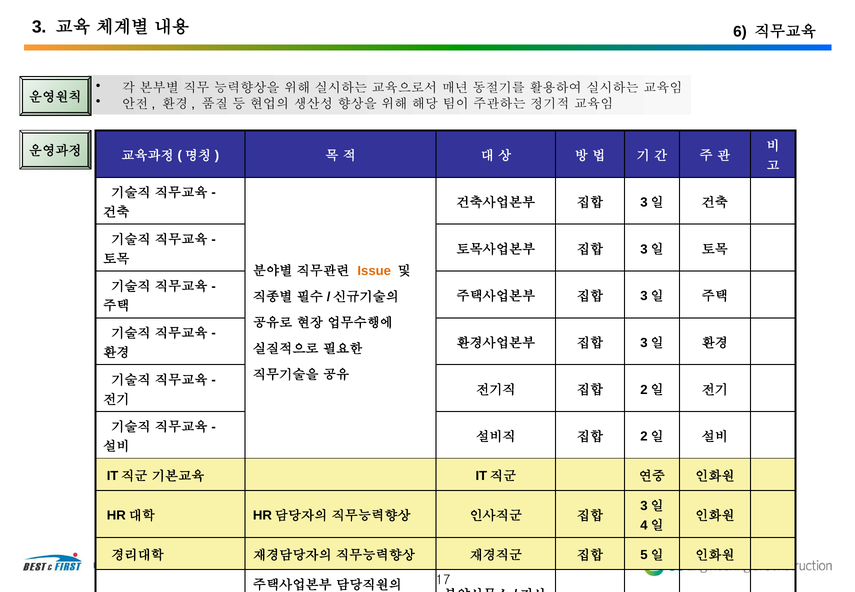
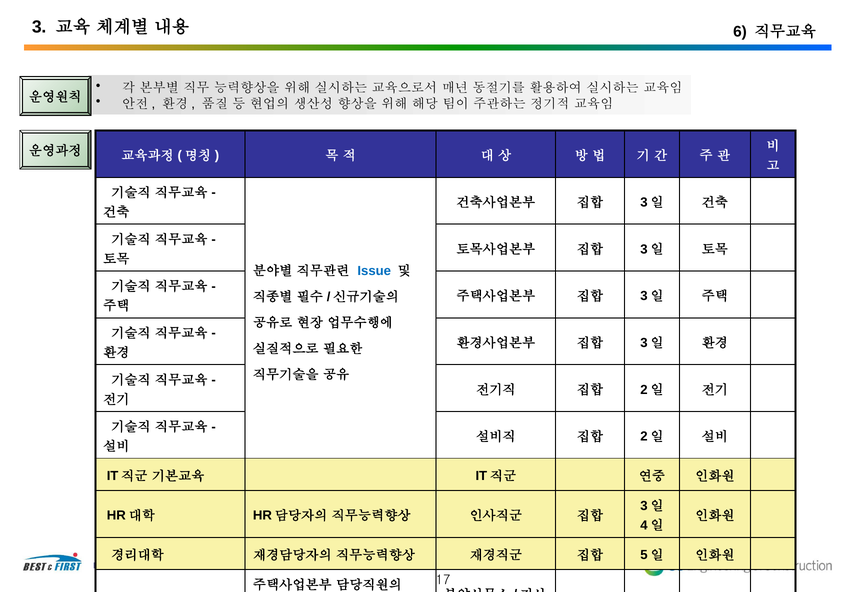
Issue colour: orange -> blue
